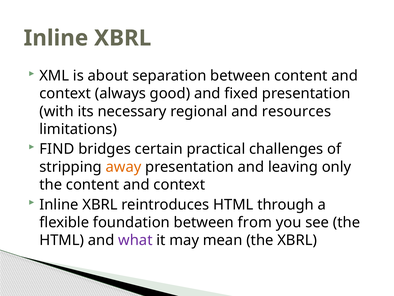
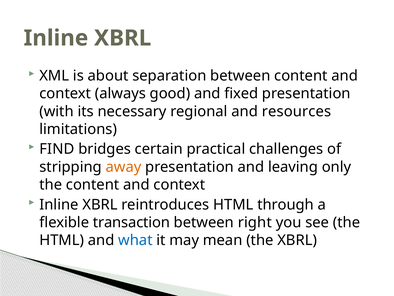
foundation: foundation -> transaction
from: from -> right
what colour: purple -> blue
